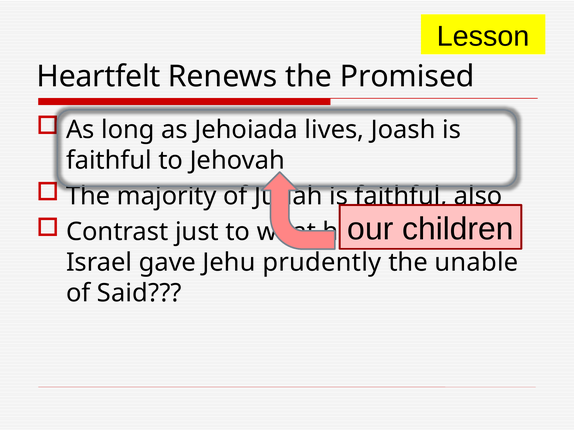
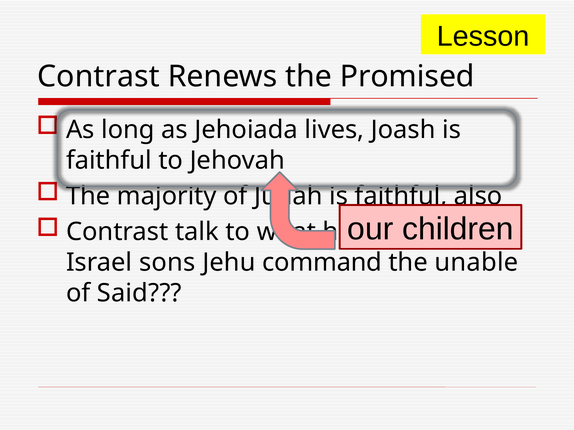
Heartfelt at (99, 77): Heartfelt -> Contrast
just: just -> talk
gave: gave -> sons
prudently: prudently -> command
